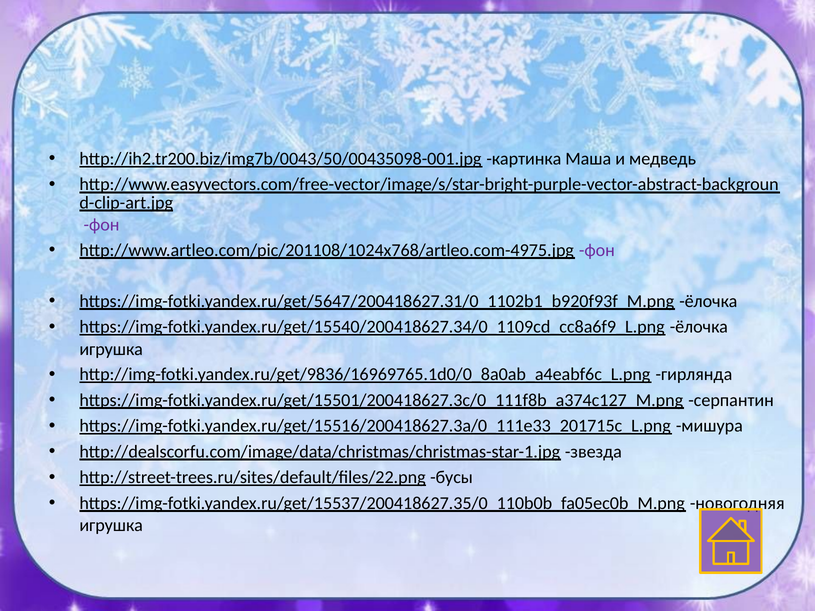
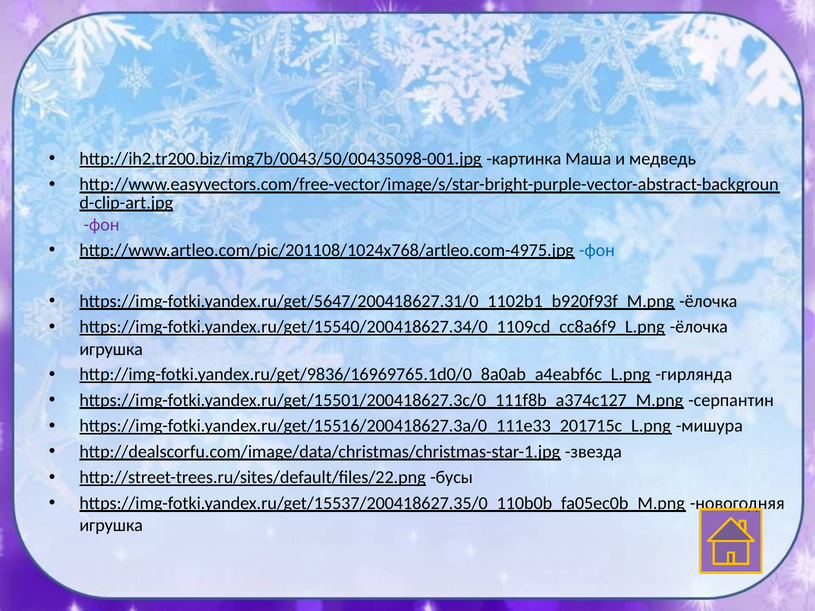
фон at (597, 250) colour: purple -> blue
